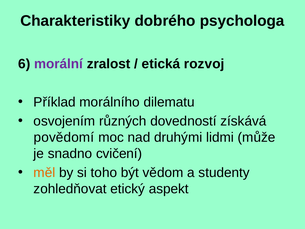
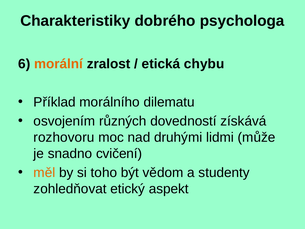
morální colour: purple -> orange
rozvoj: rozvoj -> chybu
povědomí: povědomí -> rozhovoru
